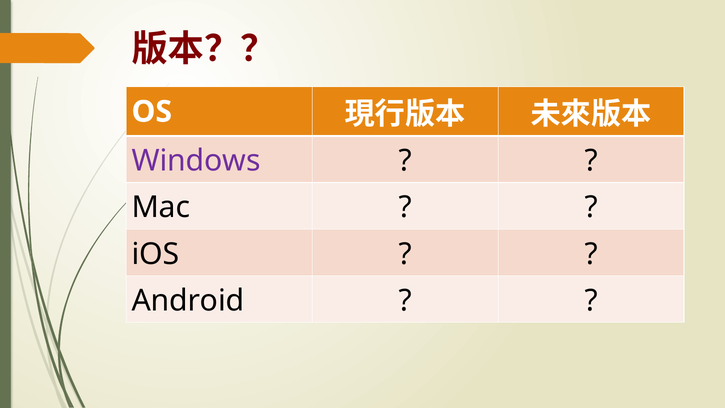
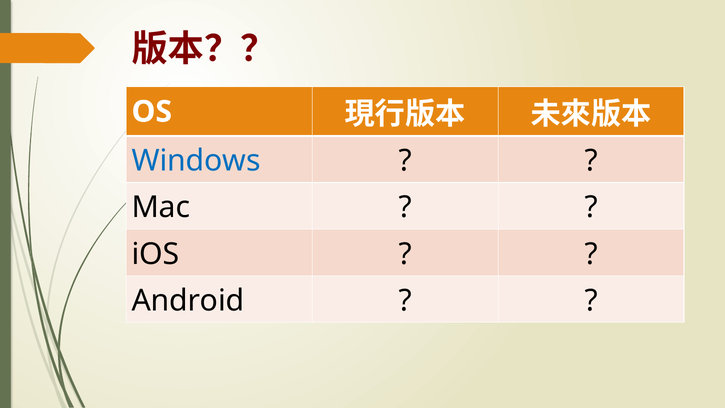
Windows colour: purple -> blue
